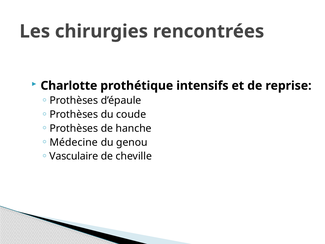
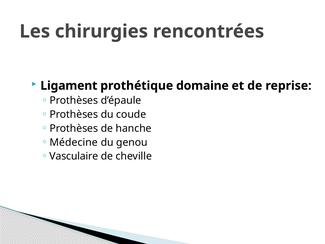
Charlotte: Charlotte -> Ligament
intensifs: intensifs -> domaine
